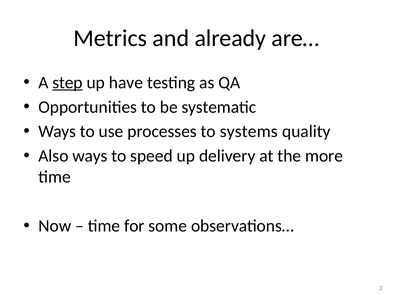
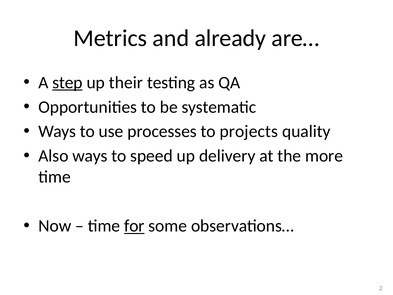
have: have -> their
systems: systems -> projects
for underline: none -> present
